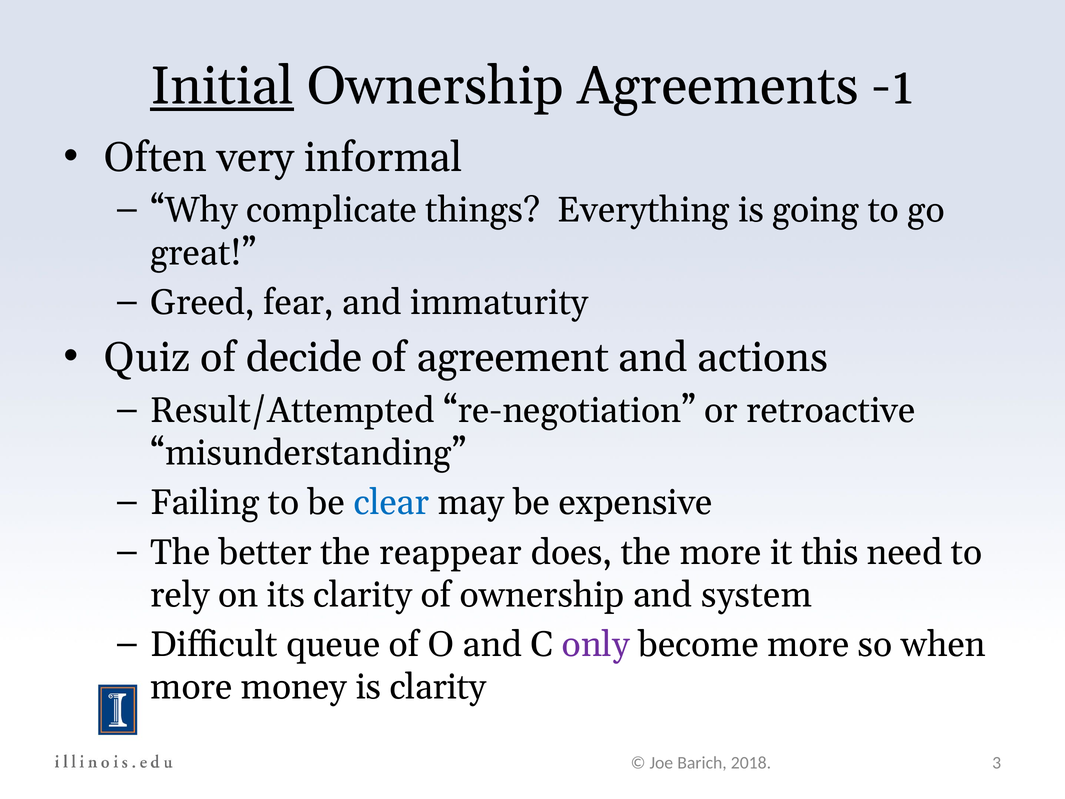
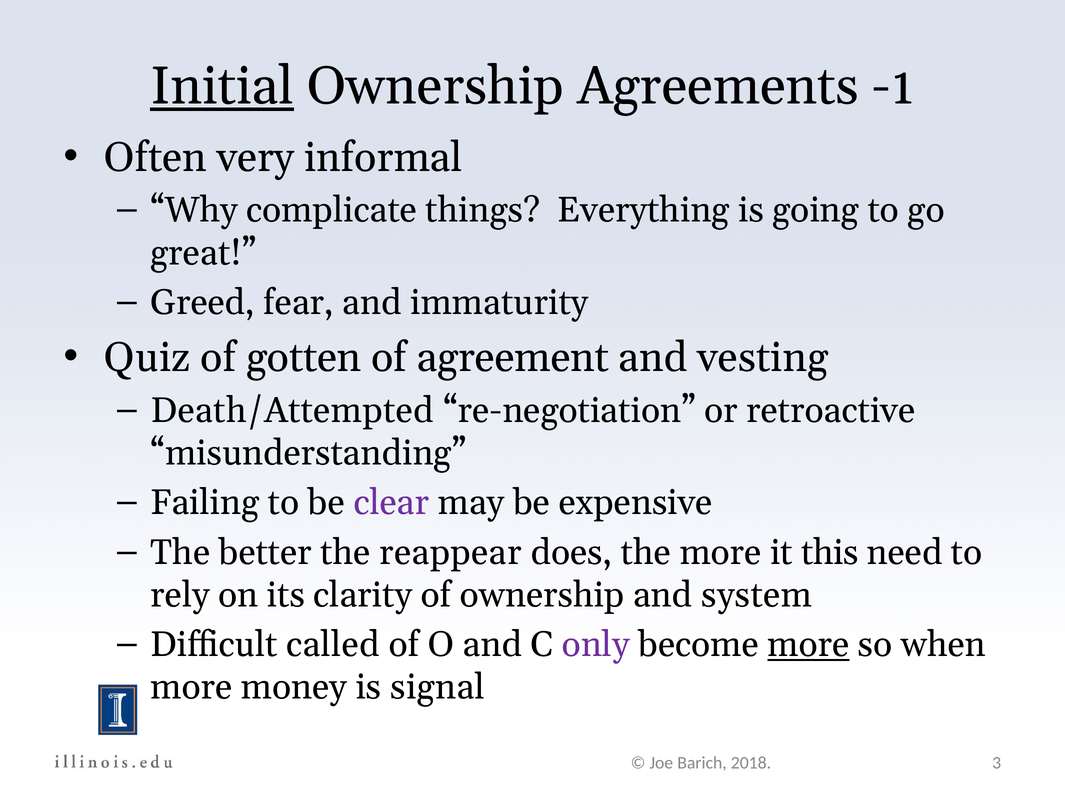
decide: decide -> gotten
actions: actions -> vesting
Result/Attempted: Result/Attempted -> Death/Attempted
clear colour: blue -> purple
queue: queue -> called
more at (808, 644) underline: none -> present
is clarity: clarity -> signal
